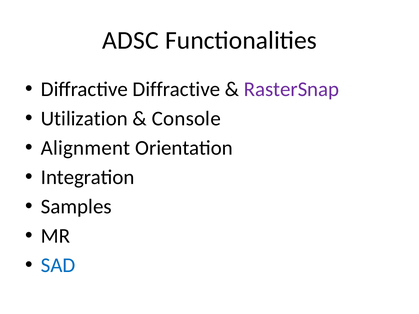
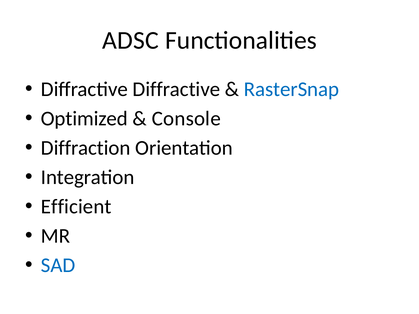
RasterSnap colour: purple -> blue
Utilization: Utilization -> Optimized
Alignment: Alignment -> Diffraction
Samples: Samples -> Efficient
